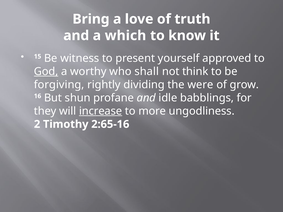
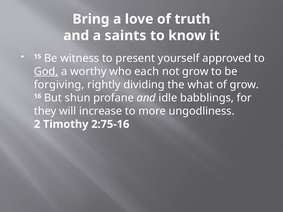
which: which -> saints
shall: shall -> each
not think: think -> grow
were: were -> what
increase underline: present -> none
2:65-16: 2:65-16 -> 2:75-16
